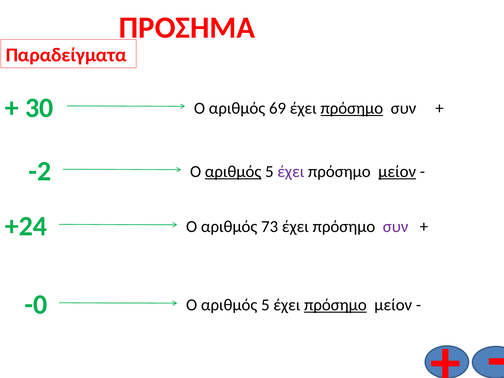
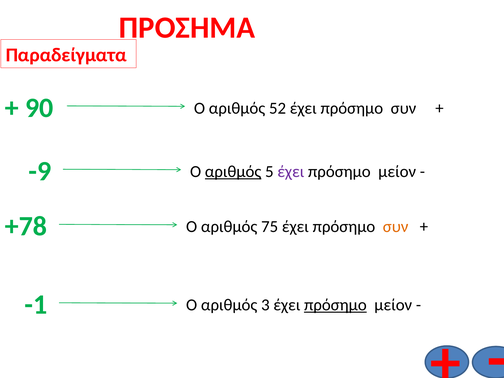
30: 30 -> 90
69: 69 -> 52
πρόσημο at (352, 108) underline: present -> none
-2: -2 -> -9
μείον at (397, 172) underline: present -> none
+24: +24 -> +78
73: 73 -> 75
συν at (396, 227) colour: purple -> orange
-0: -0 -> -1
5 at (265, 305): 5 -> 3
